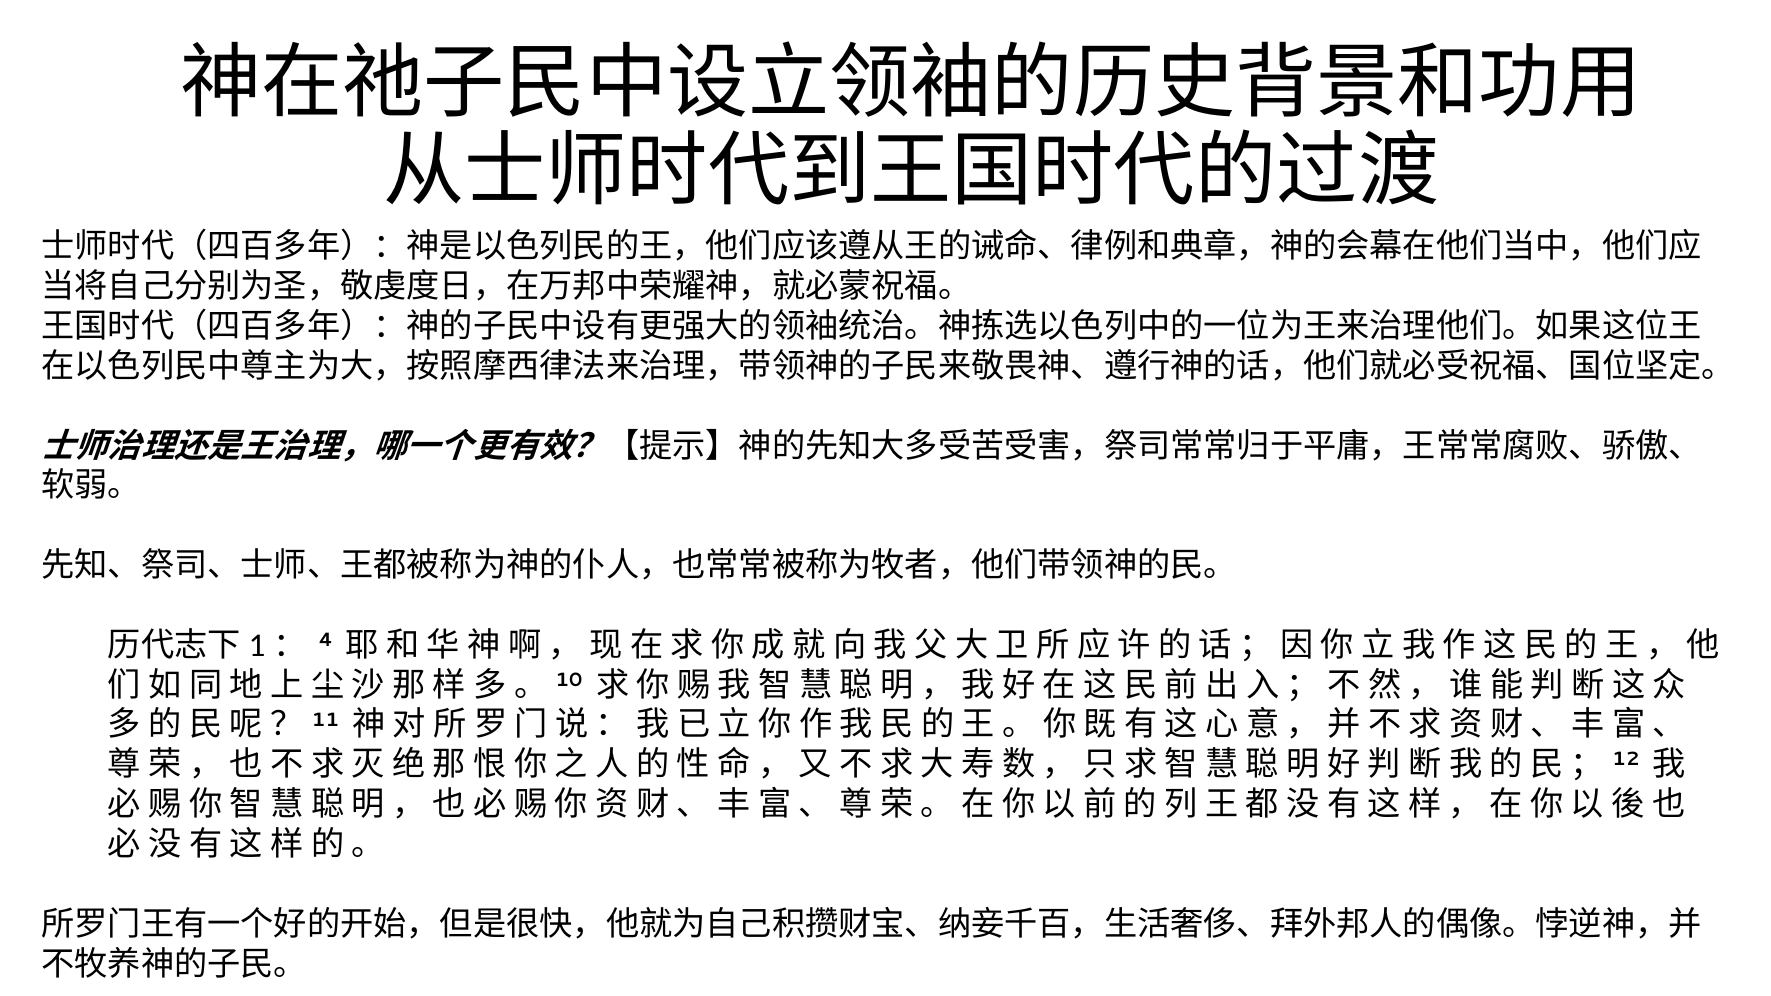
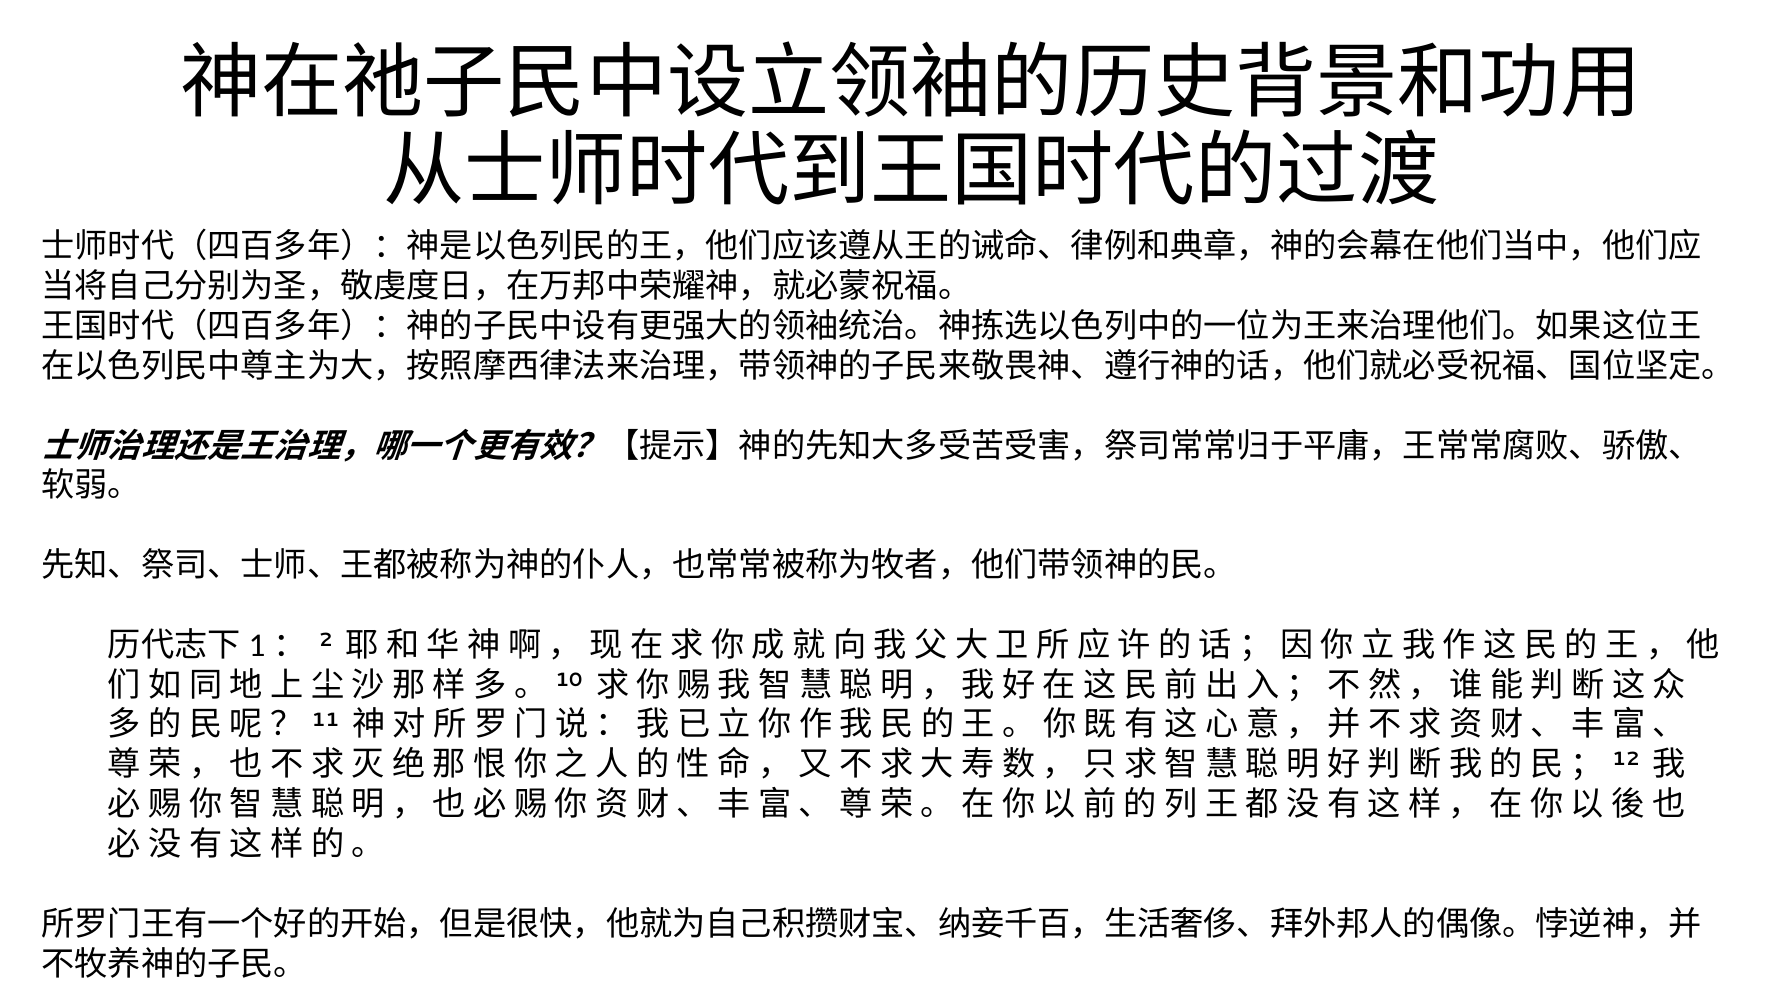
4: 4 -> 2
